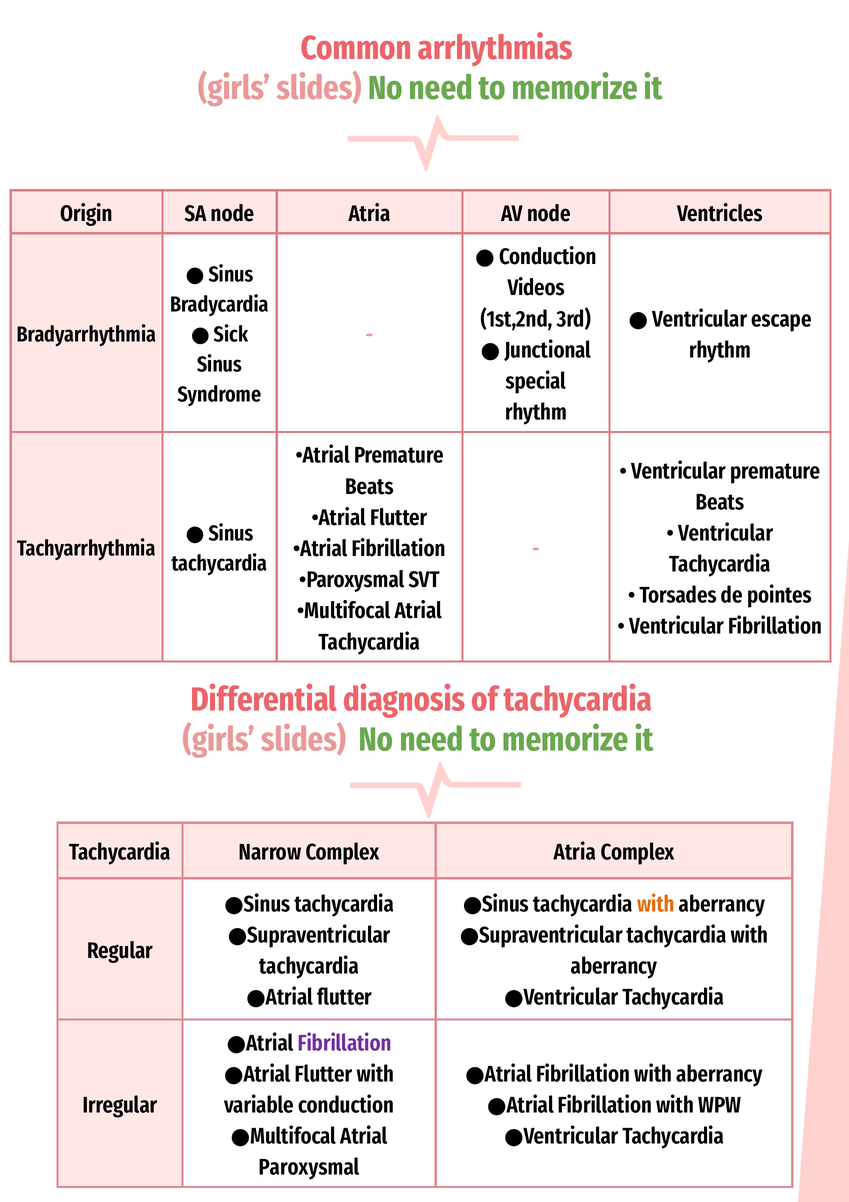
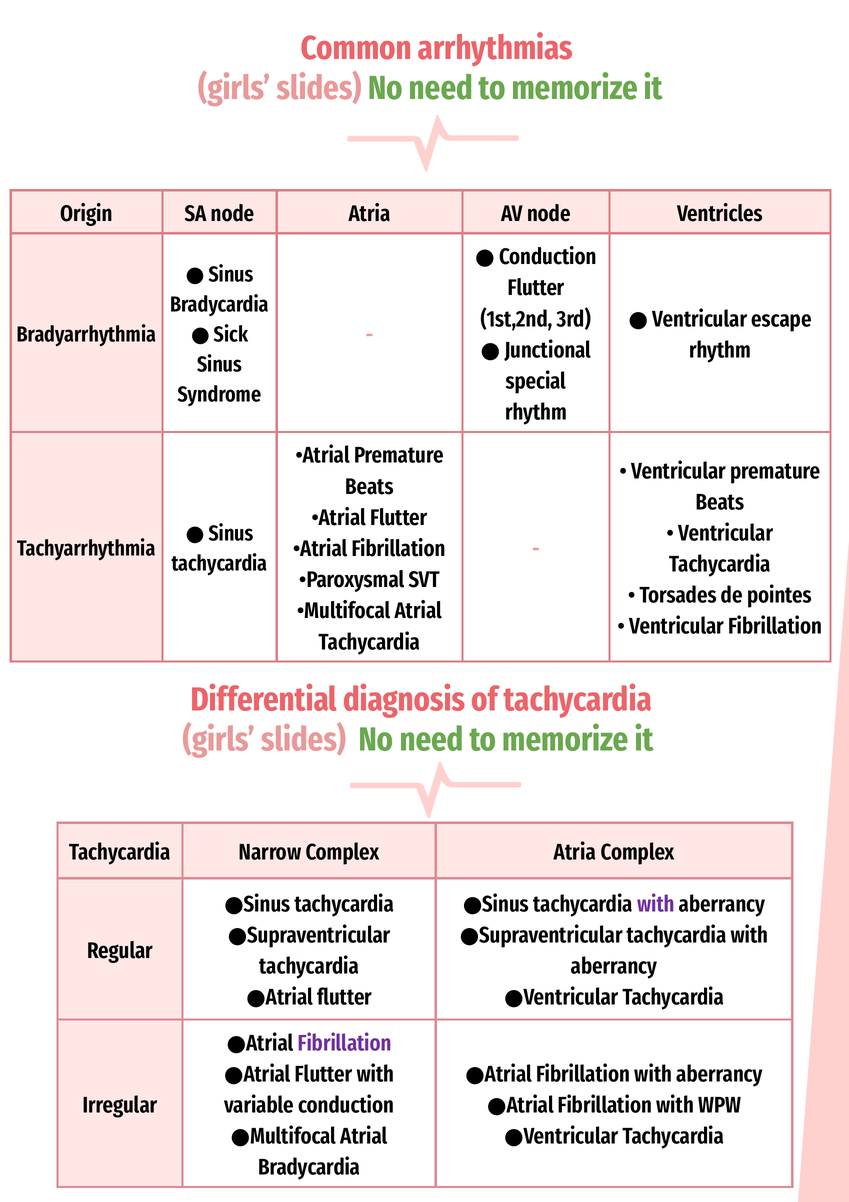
Videos at (536, 288): Videos -> Flutter
with at (656, 904) colour: orange -> purple
Paroxysmal at (309, 1167): Paroxysmal -> Bradycardia
